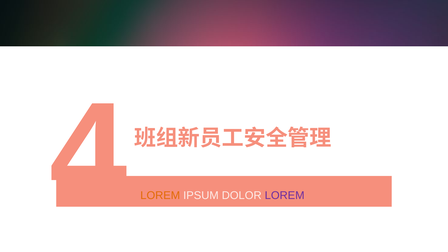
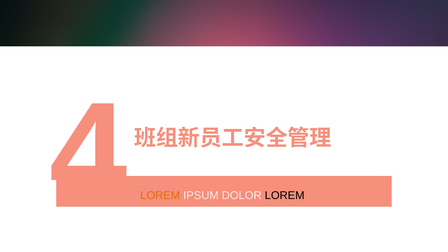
LOREM at (285, 195) colour: purple -> black
